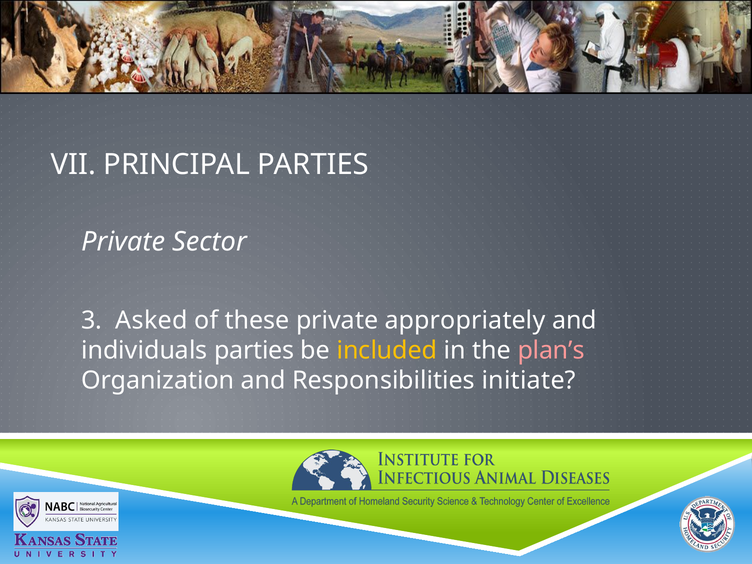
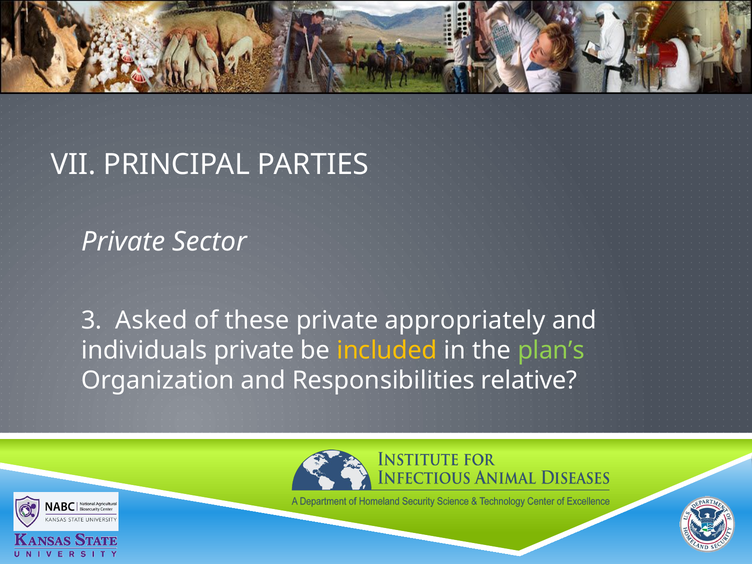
individuals parties: parties -> private
plan’s colour: pink -> light green
initiate: initiate -> relative
